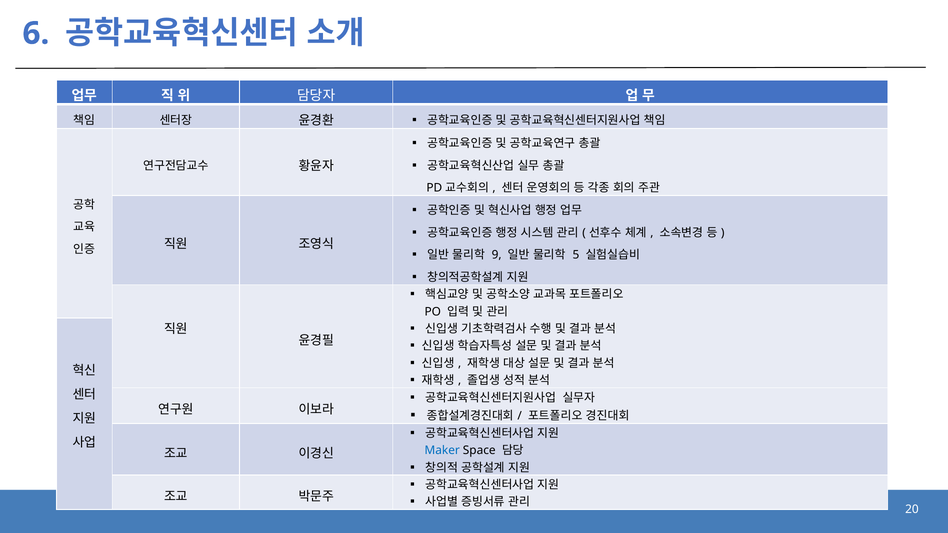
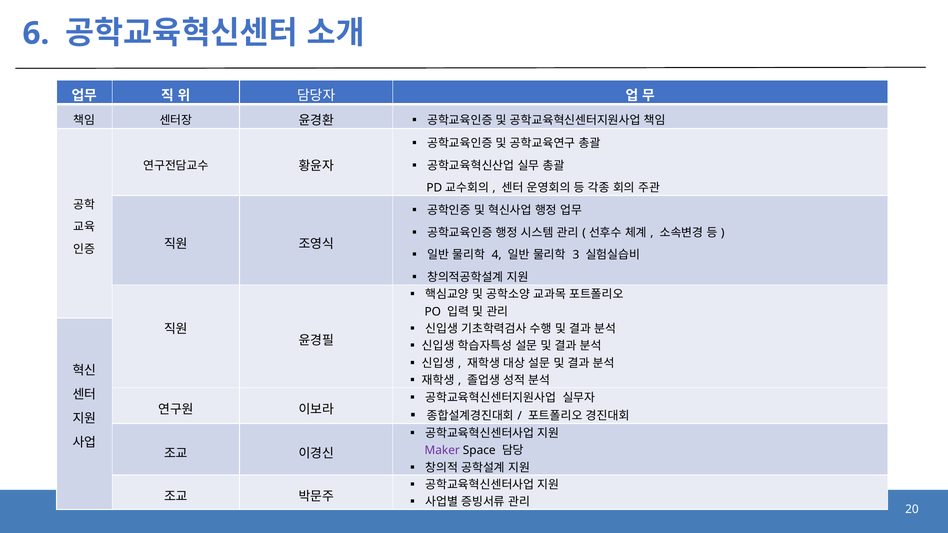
9: 9 -> 4
5: 5 -> 3
Maker colour: blue -> purple
